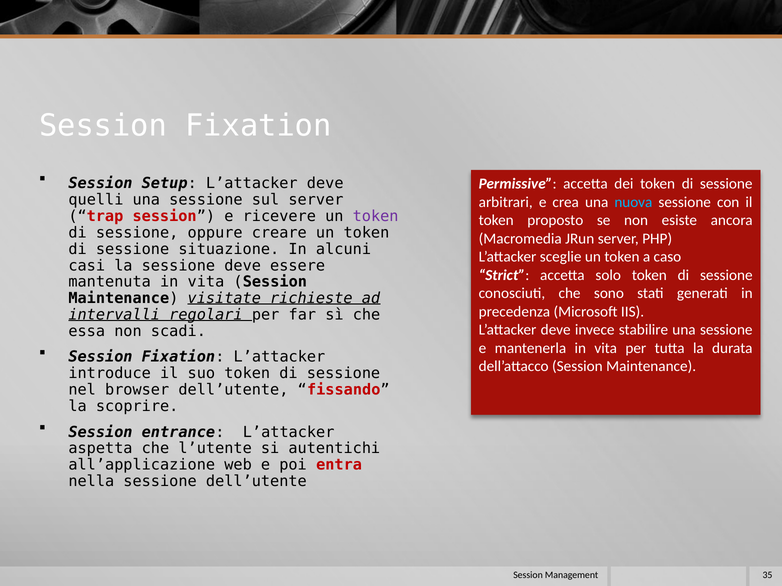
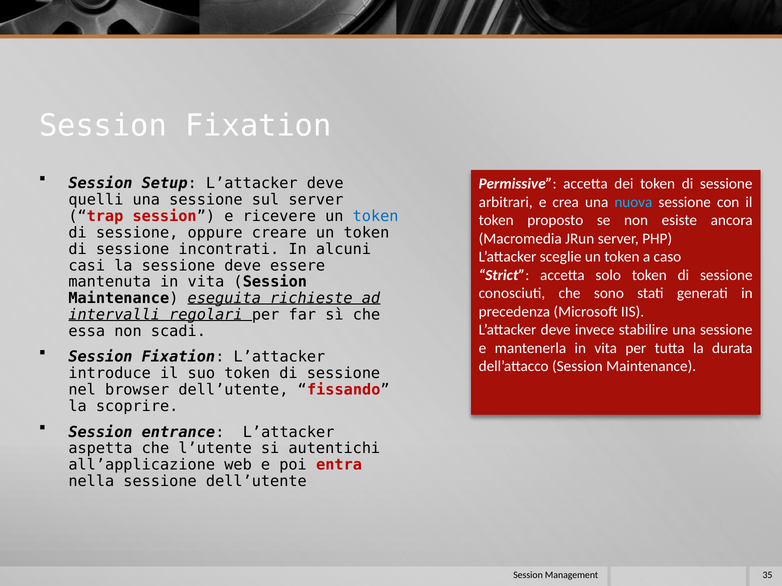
token at (376, 216) colour: purple -> blue
situazione: situazione -> incontrati
visitate: visitate -> eseguita
